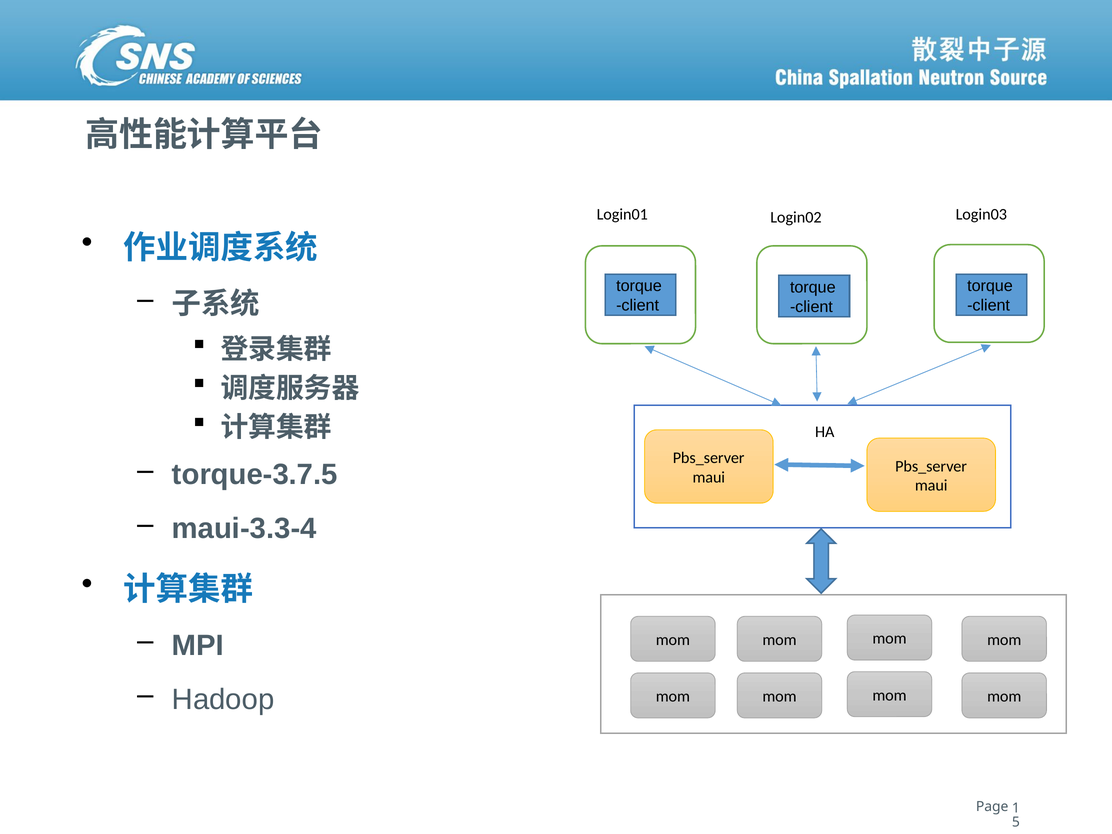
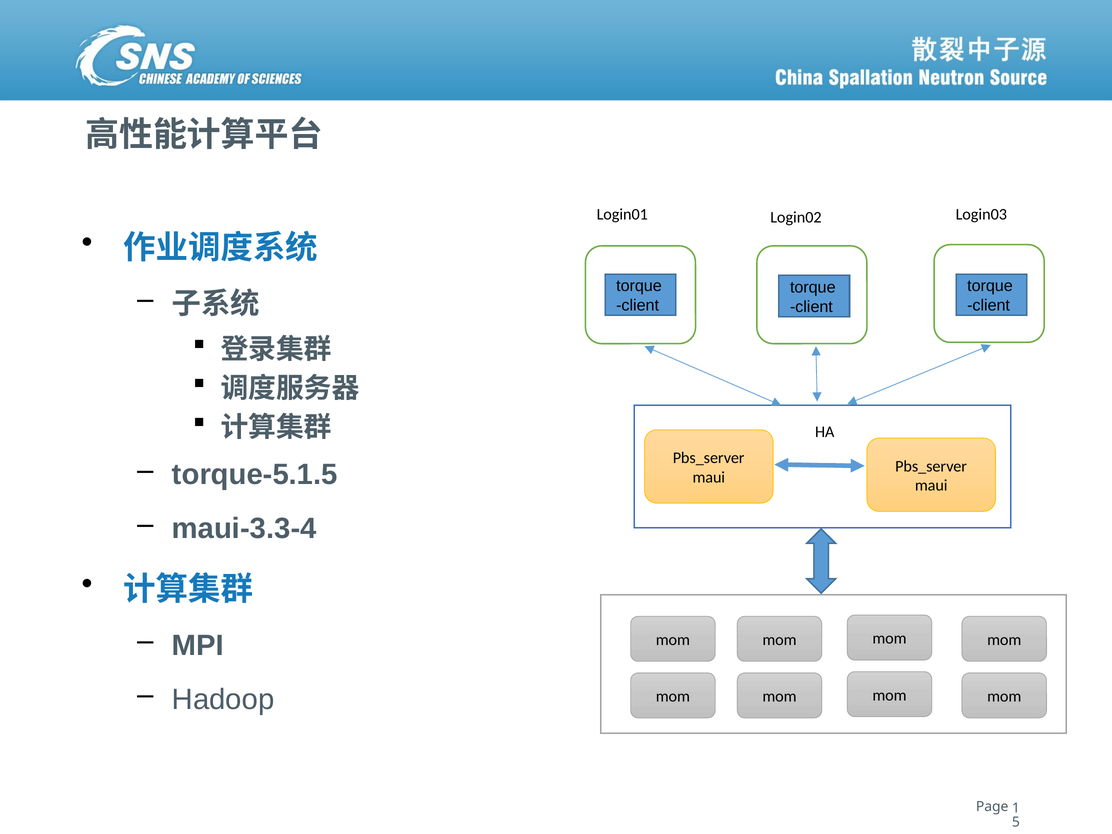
torque-3.7.5: torque-3.7.5 -> torque-5.1.5
